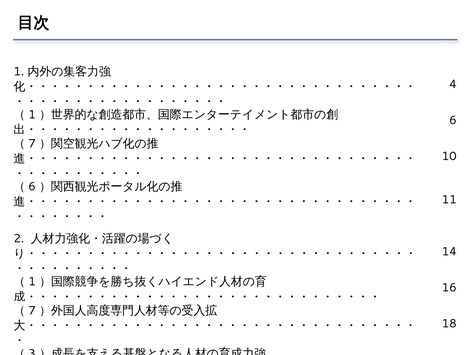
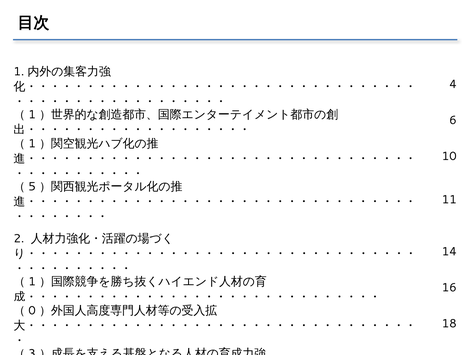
7 at (32, 144): 7 -> 1
6 at (32, 187): 6 -> 5
7 at (32, 311): 7 -> 0
